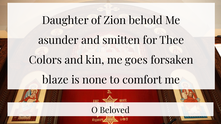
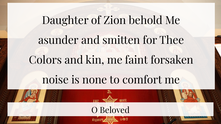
goes: goes -> faint
blaze: blaze -> noise
